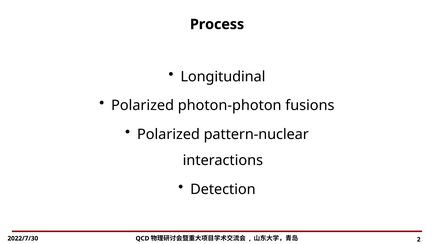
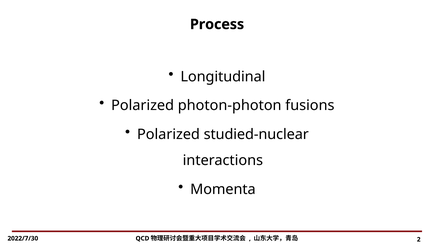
pattern-nuclear: pattern-nuclear -> studied-nuclear
Detection: Detection -> Momenta
